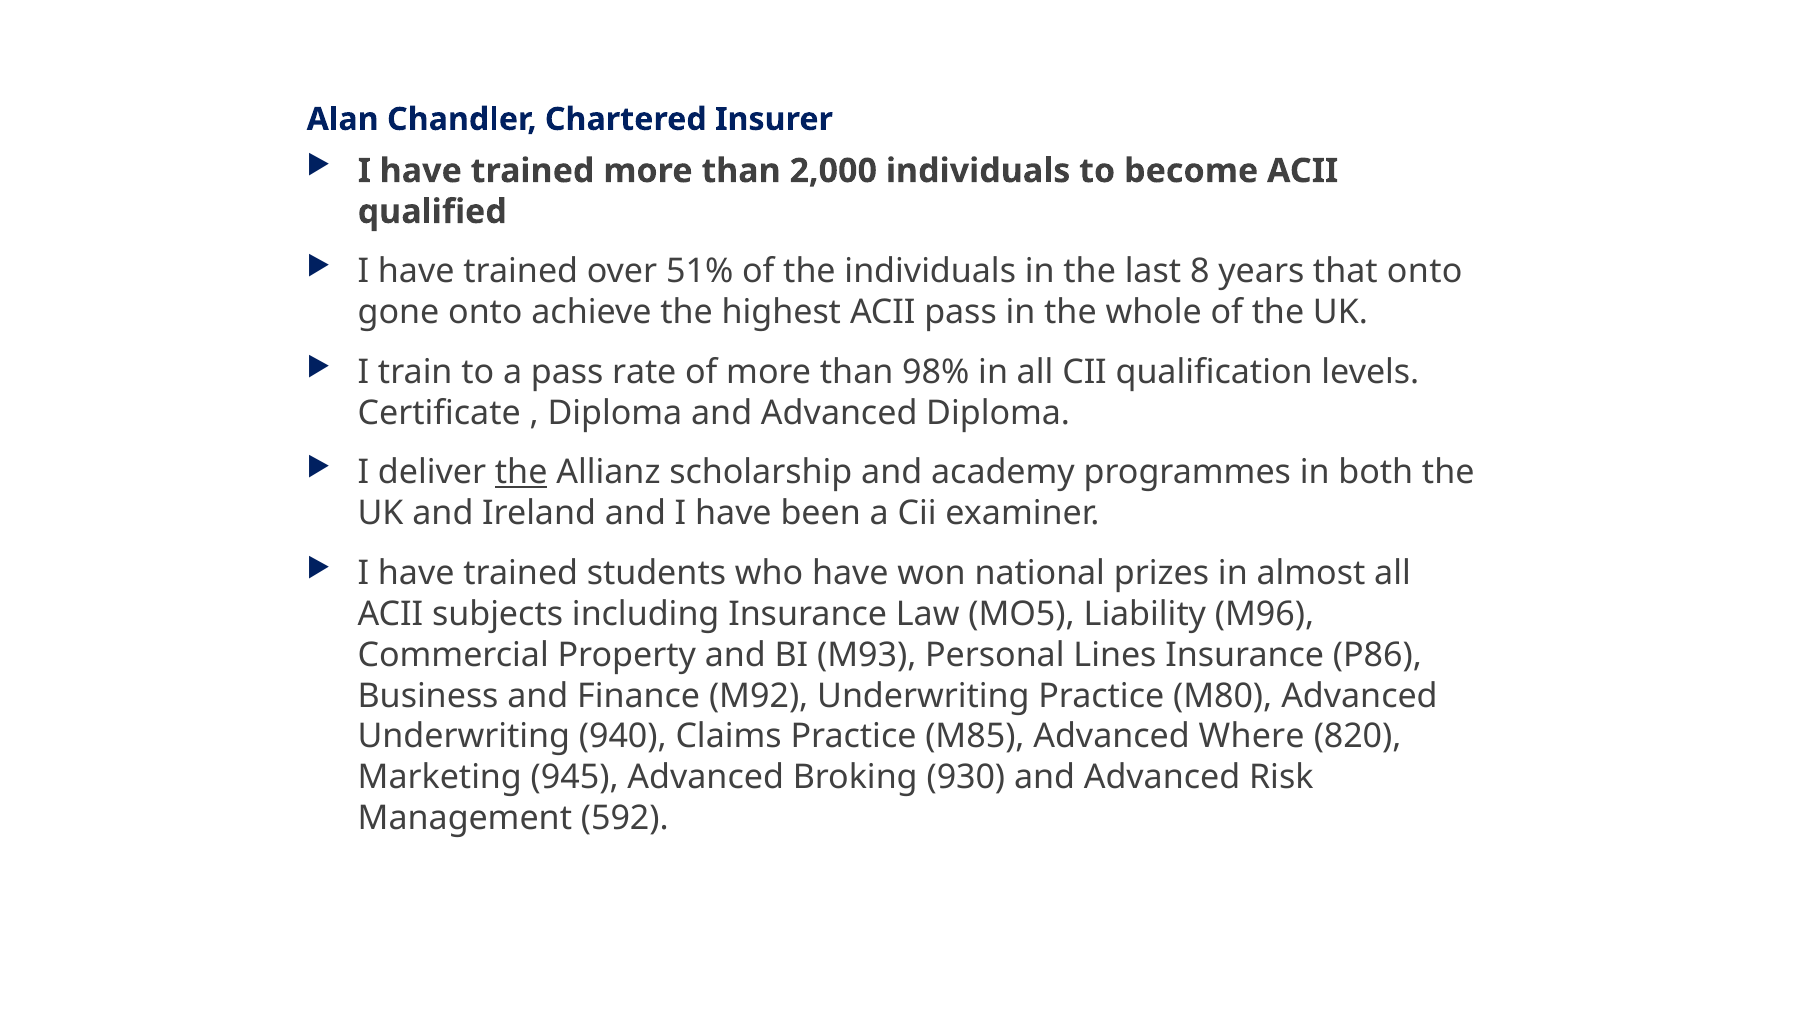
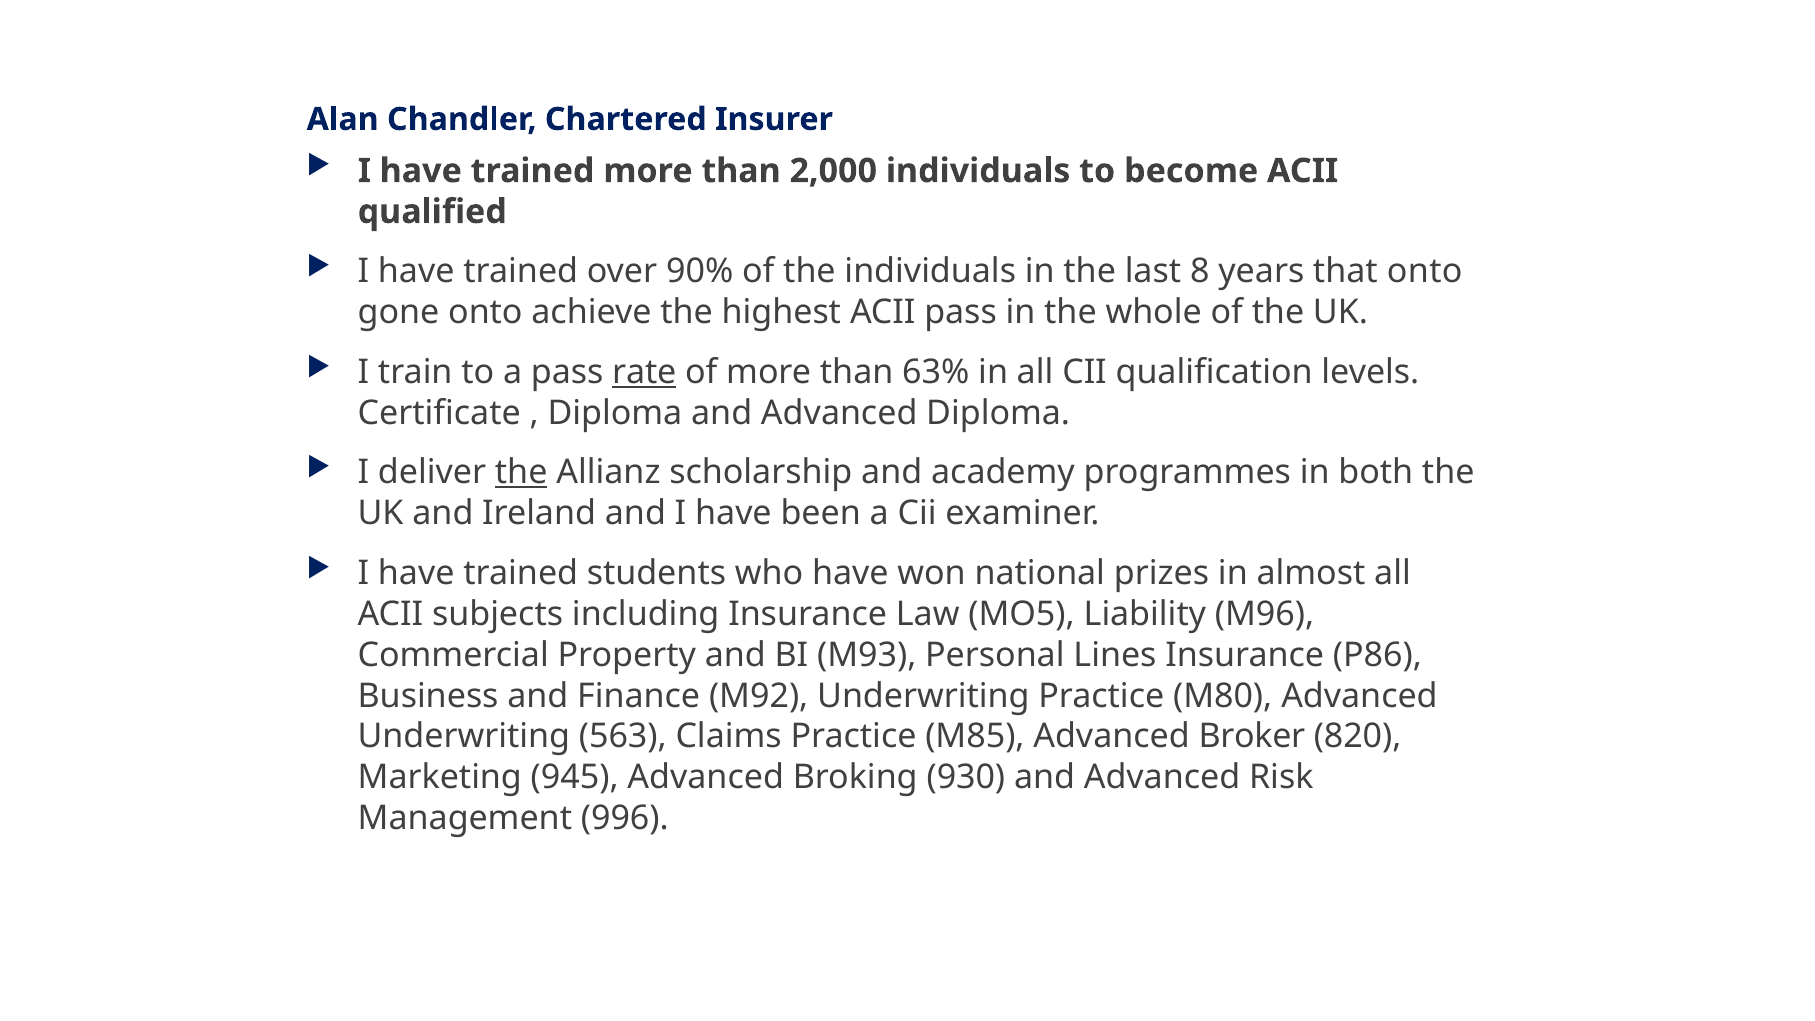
51%: 51% -> 90%
rate underline: none -> present
98%: 98% -> 63%
940: 940 -> 563
Where: Where -> Broker
592: 592 -> 996
